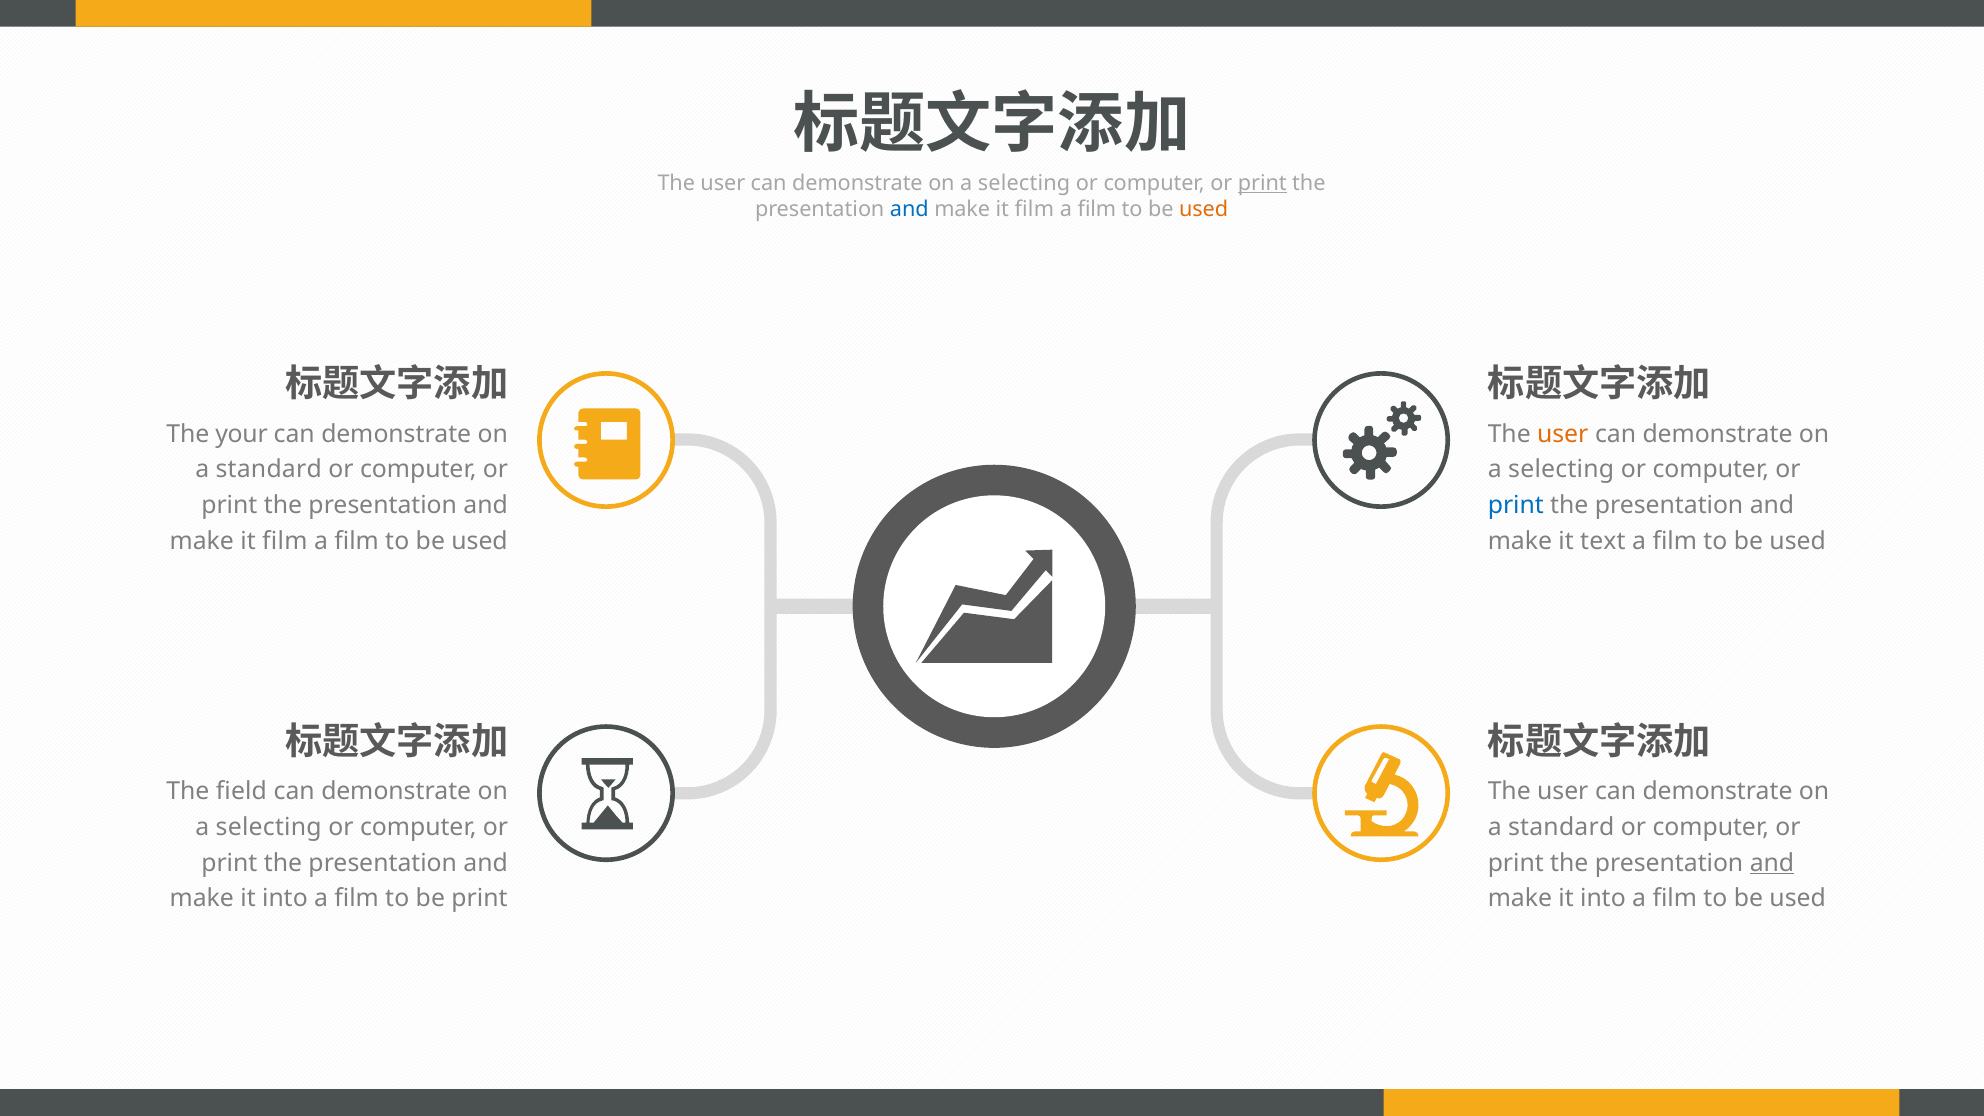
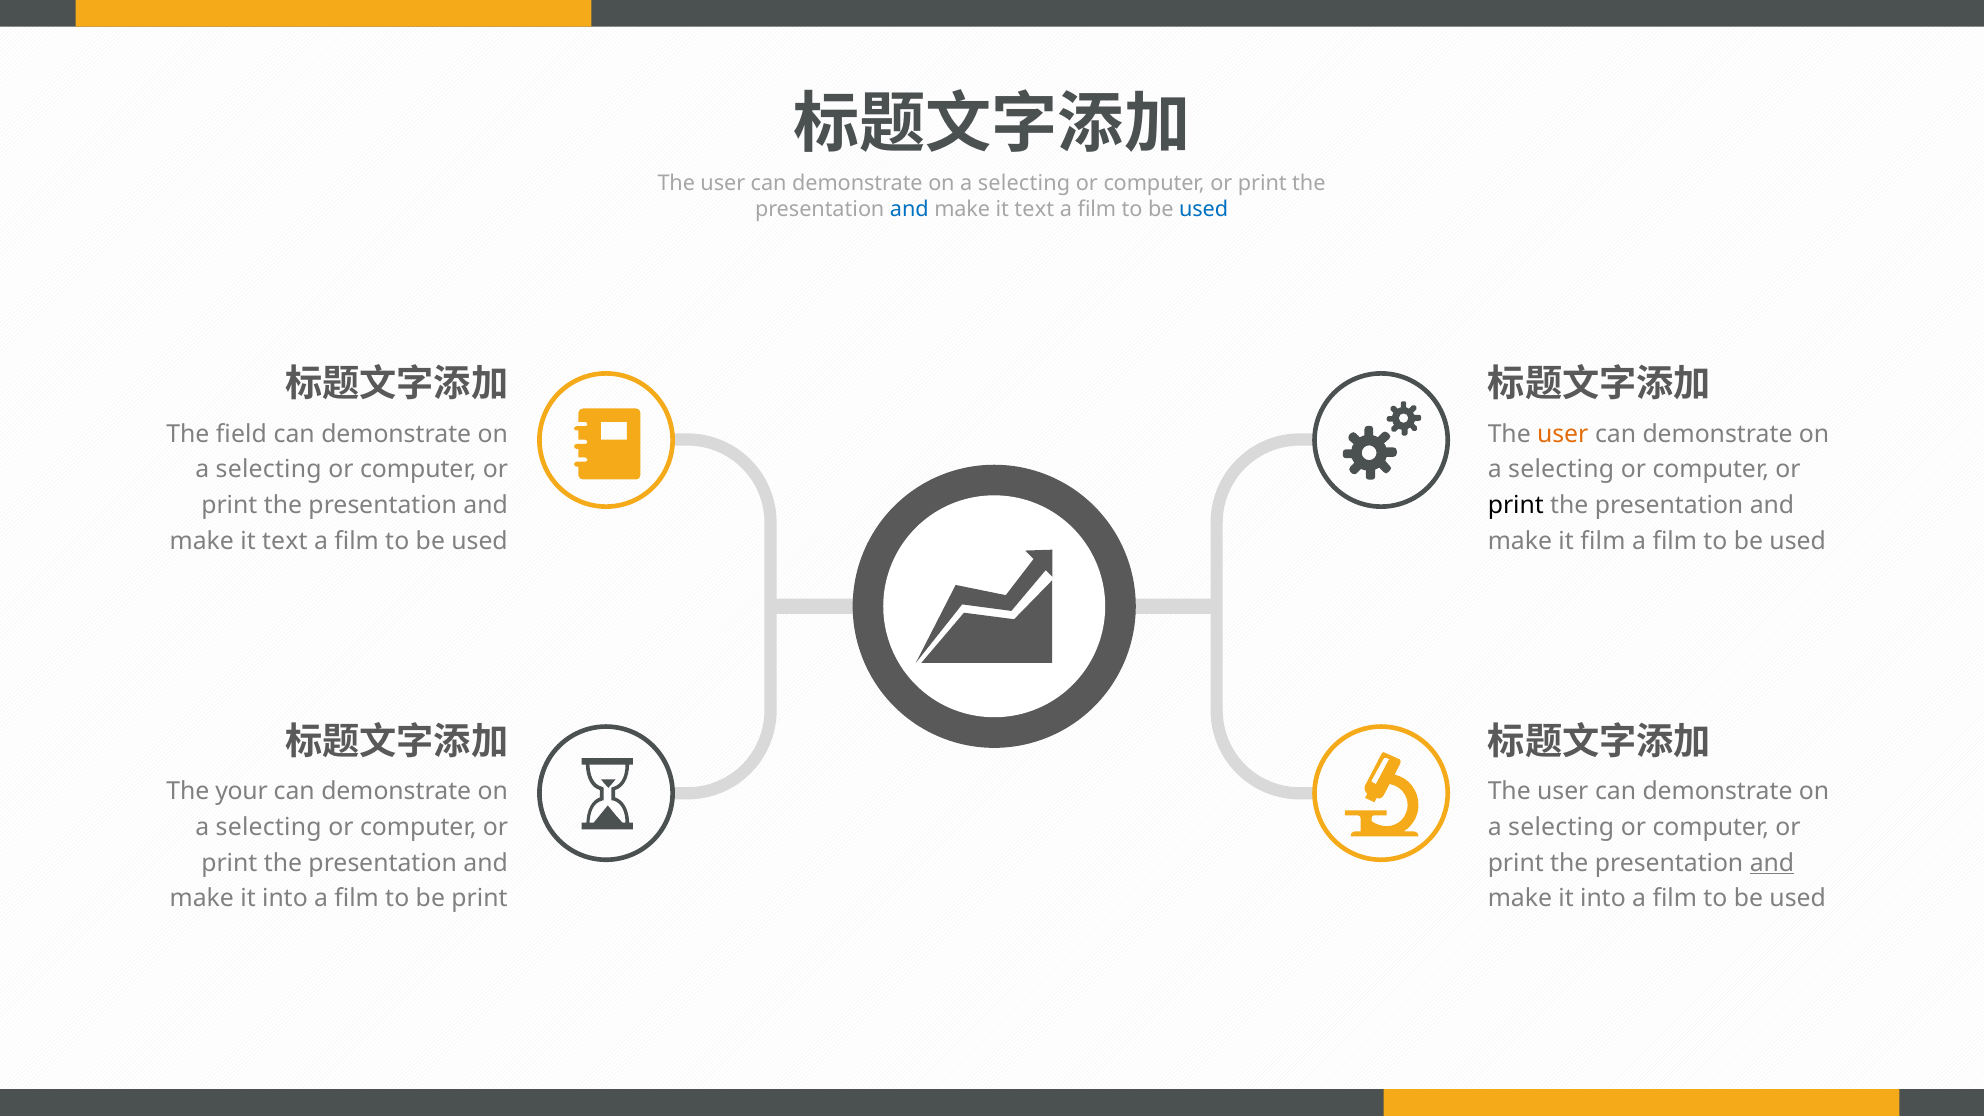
print at (1262, 183) underline: present -> none
film at (1034, 209): film -> text
used at (1204, 209) colour: orange -> blue
your: your -> field
standard at (269, 470): standard -> selecting
print at (1516, 505) colour: blue -> black
film at (285, 541): film -> text
it text: text -> film
field: field -> your
standard at (1561, 827): standard -> selecting
